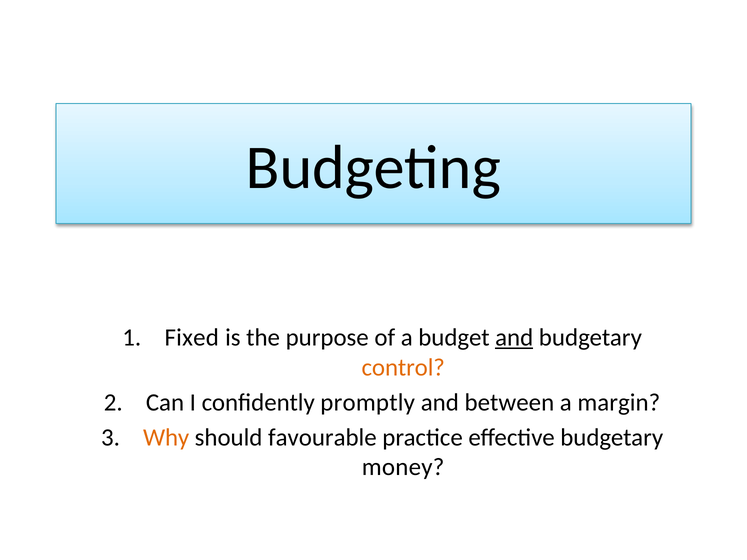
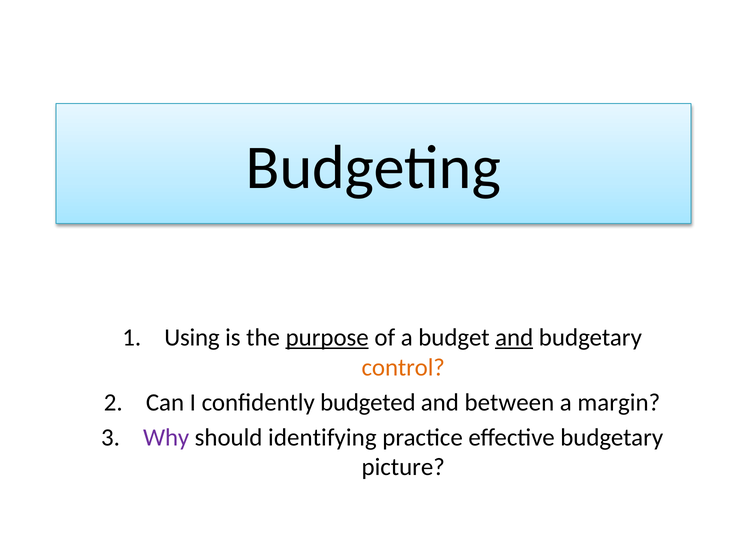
Fixed: Fixed -> Using
purpose underline: none -> present
promptly: promptly -> budgeted
Why colour: orange -> purple
favourable: favourable -> identifying
money: money -> picture
